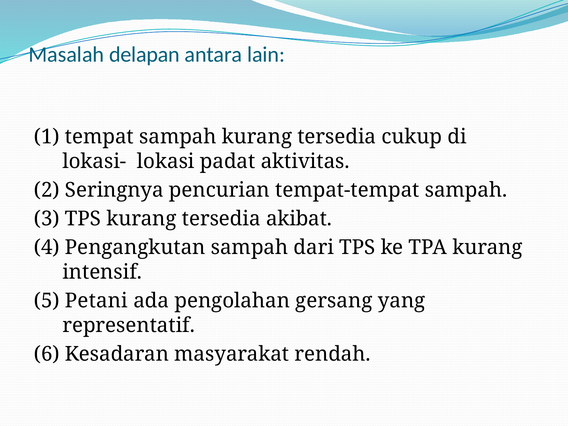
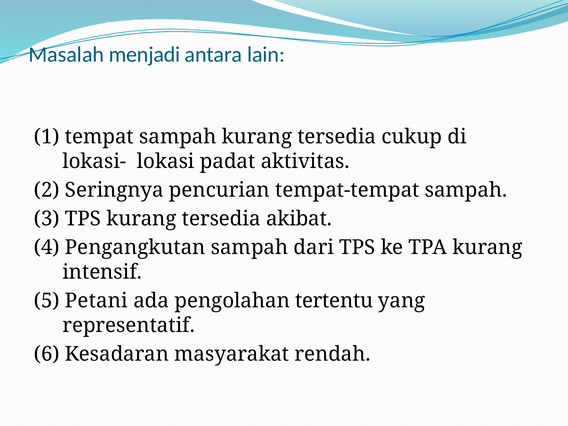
delapan: delapan -> menjadi
gersang: gersang -> tertentu
